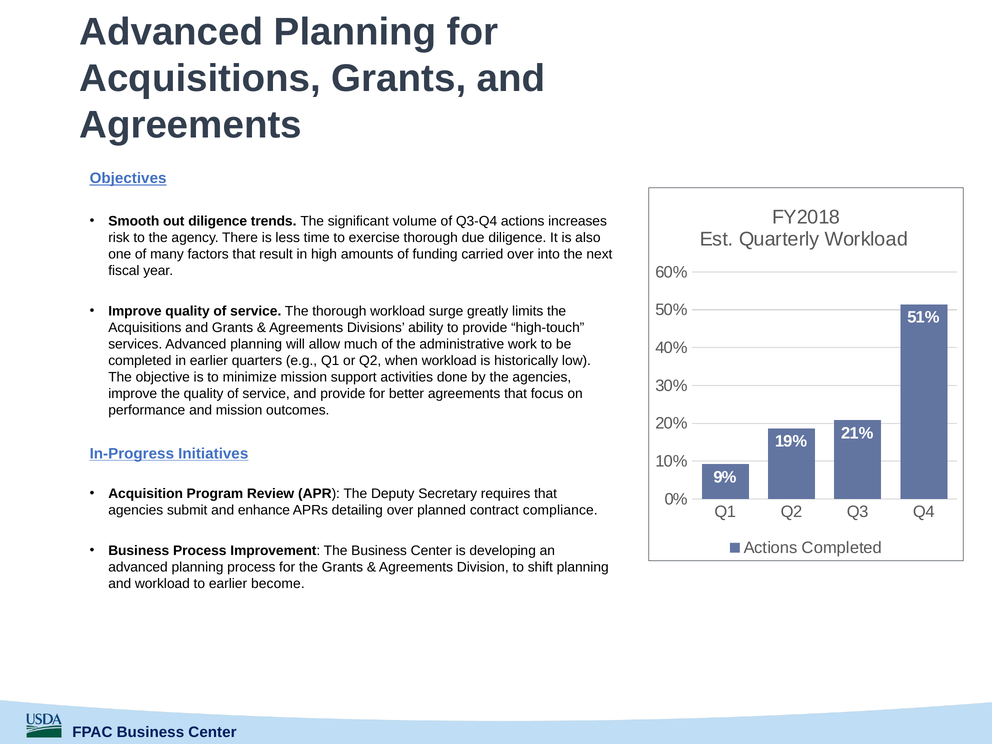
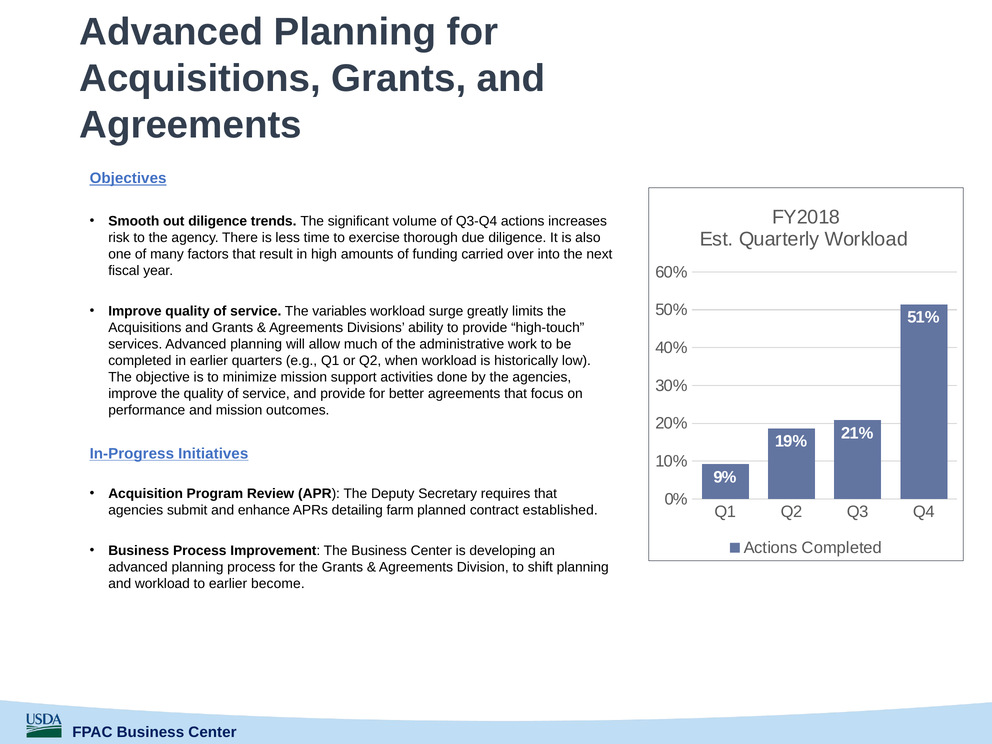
The thorough: thorough -> variables
detailing over: over -> farm
compliance: compliance -> established
